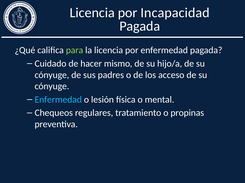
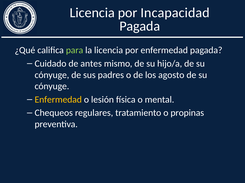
hacer: hacer -> antes
acceso: acceso -> agosto
Enfermedad at (58, 100) colour: light blue -> yellow
